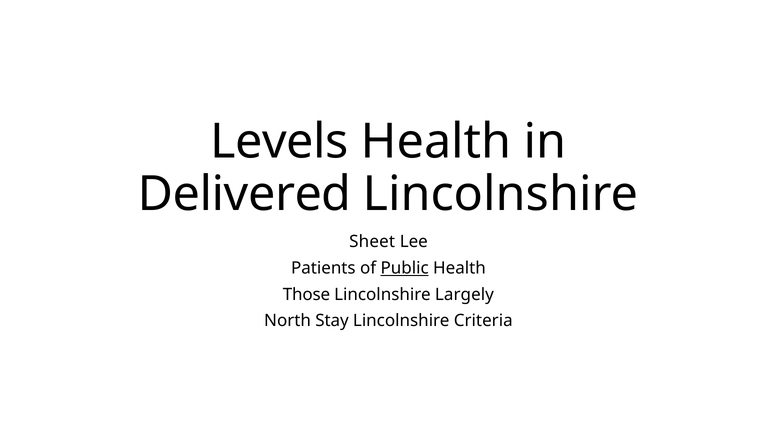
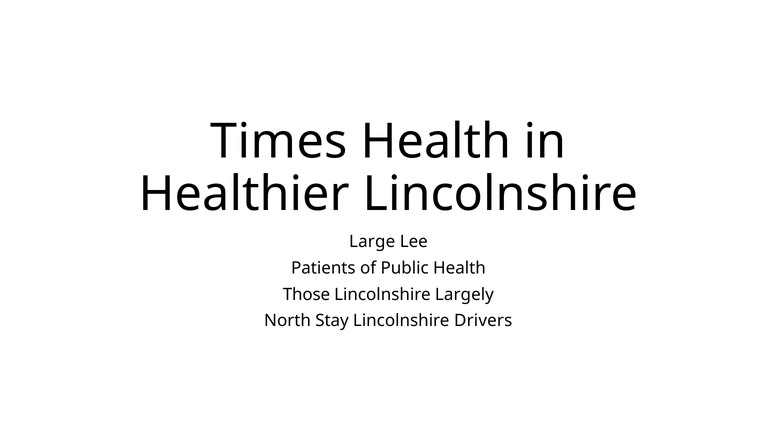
Levels: Levels -> Times
Delivered: Delivered -> Healthier
Sheet: Sheet -> Large
Public underline: present -> none
Criteria: Criteria -> Drivers
